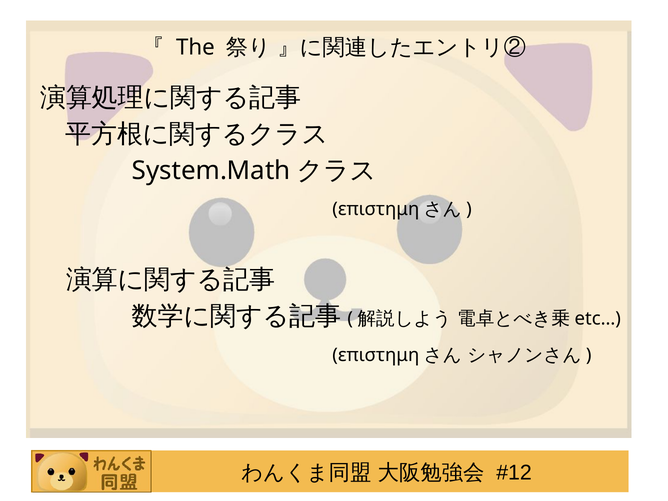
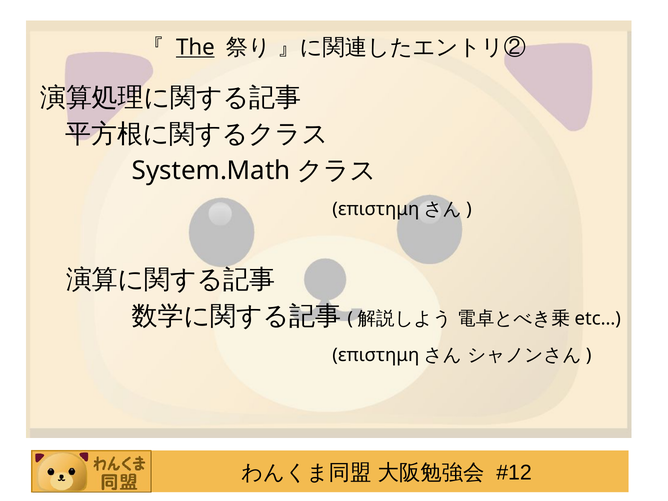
The underline: none -> present
